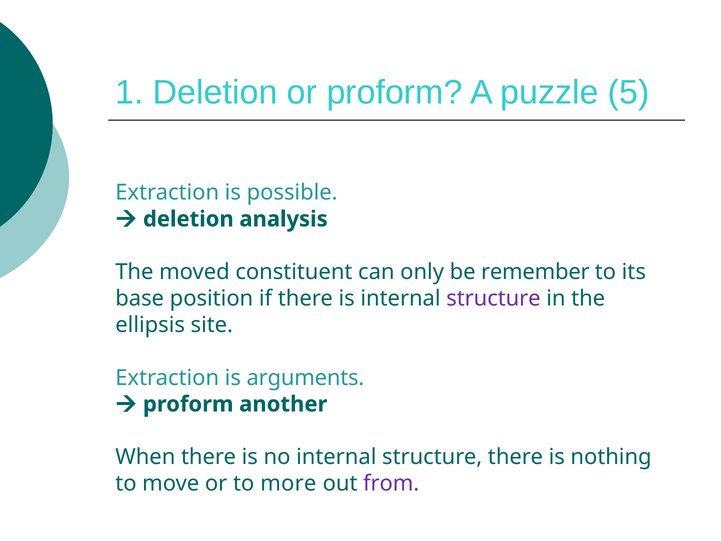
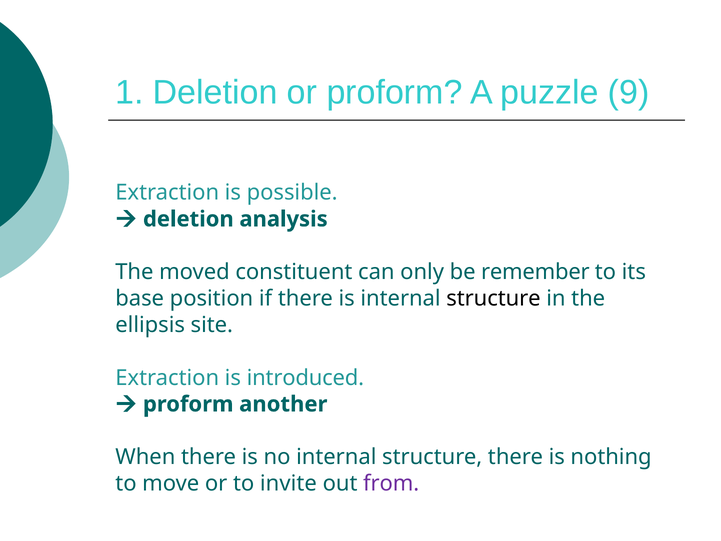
5: 5 -> 9
structure at (493, 298) colour: purple -> black
arguments: arguments -> introduced
more: more -> invite
